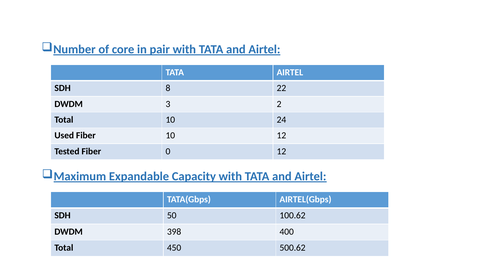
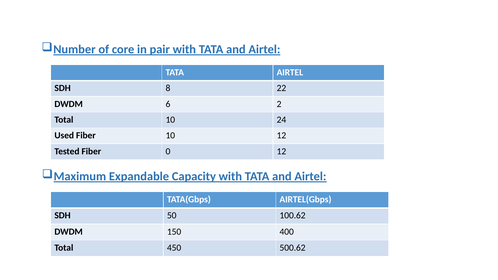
3: 3 -> 6
398: 398 -> 150
